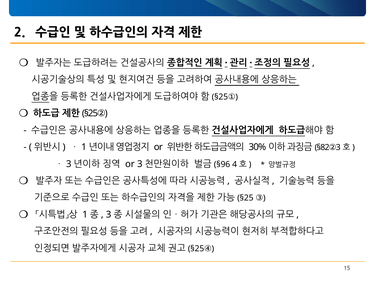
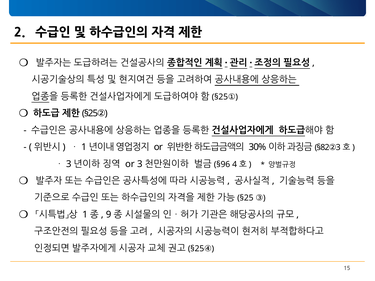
3 at (109, 215): 3 -> 9
